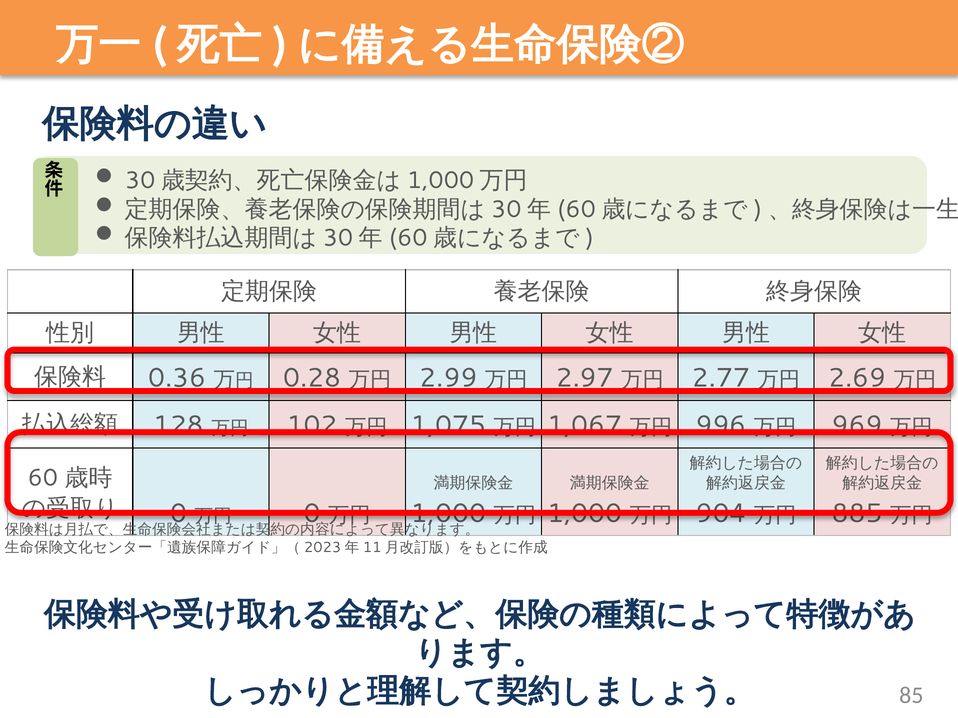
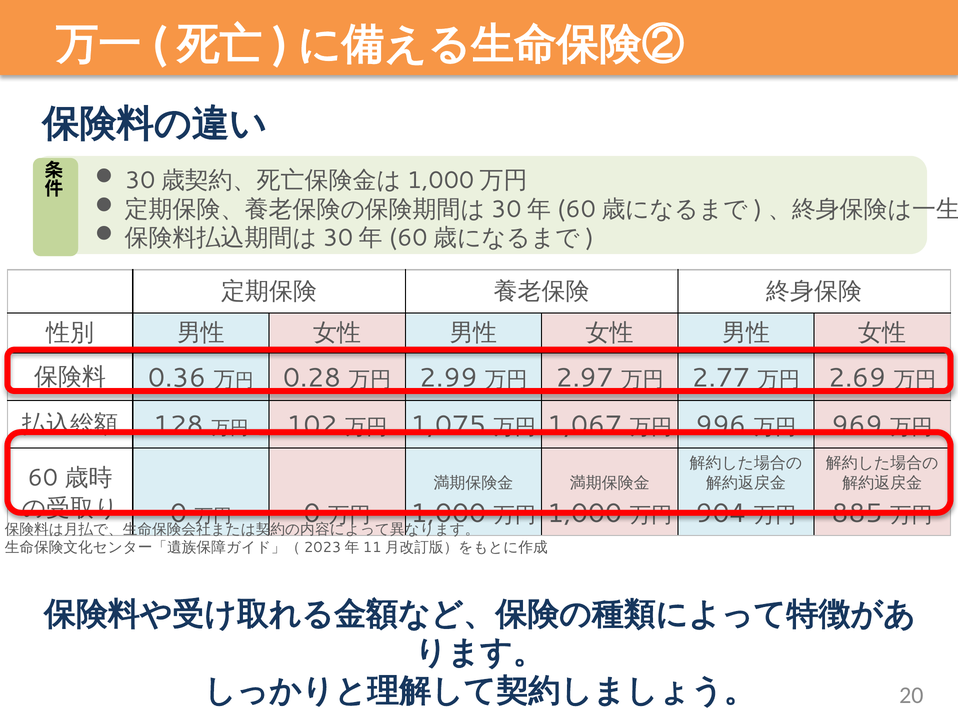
85: 85 -> 20
